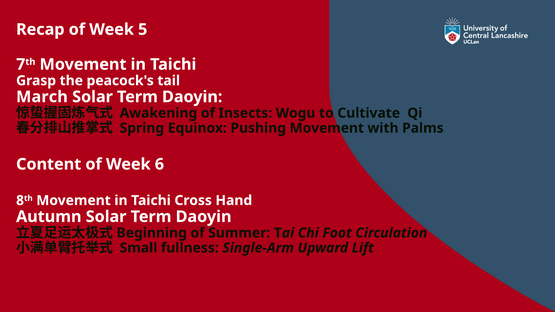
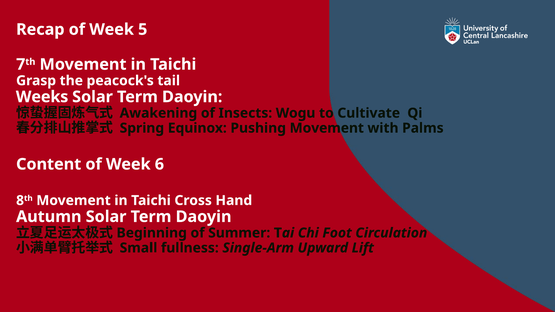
March: March -> Weeks
